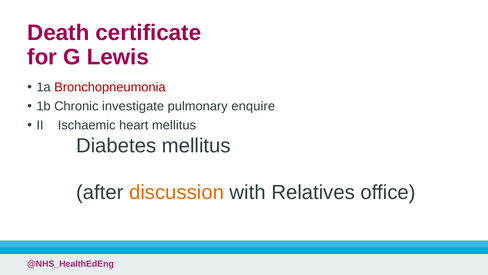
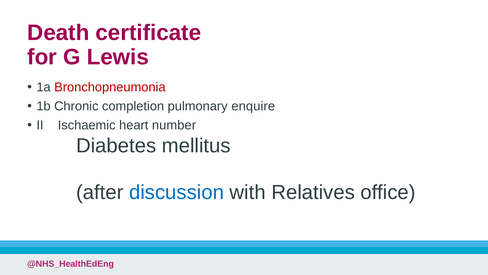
investigate: investigate -> completion
heart mellitus: mellitus -> number
discussion colour: orange -> blue
